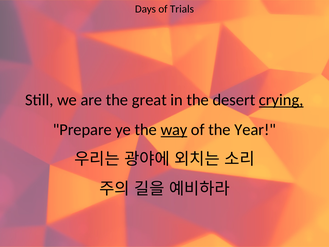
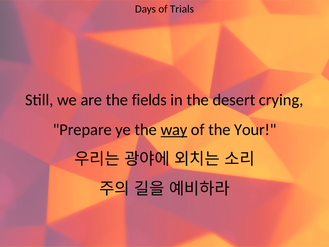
great: great -> fields
crying underline: present -> none
Year: Year -> Your
